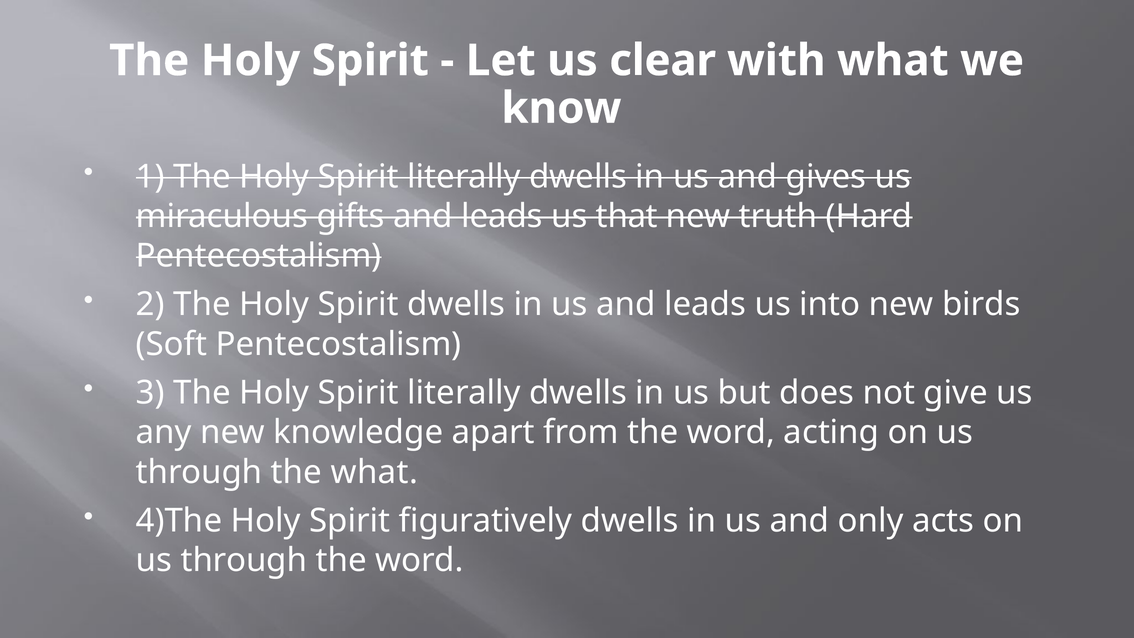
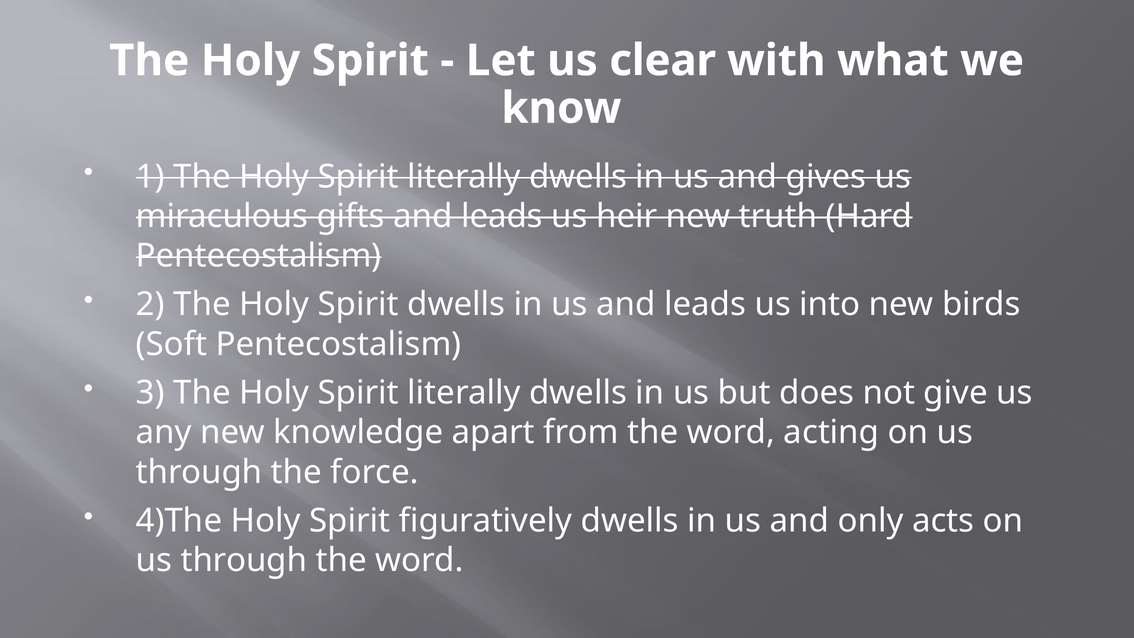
that: that -> heir
the what: what -> force
